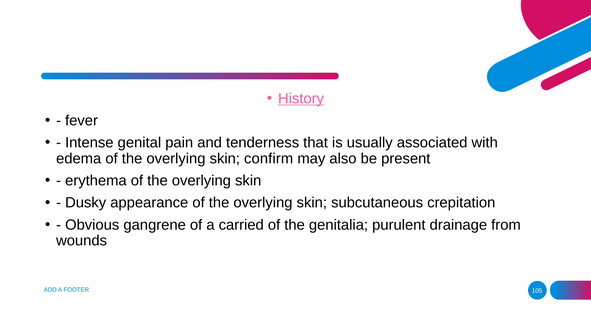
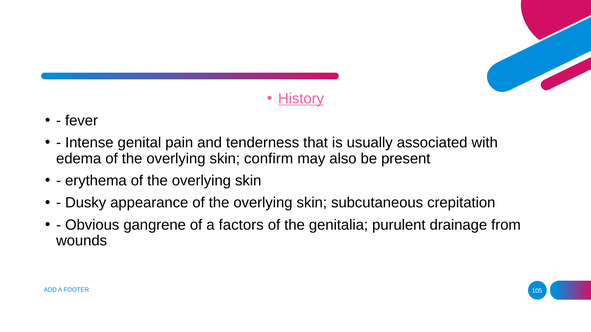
carried: carried -> factors
